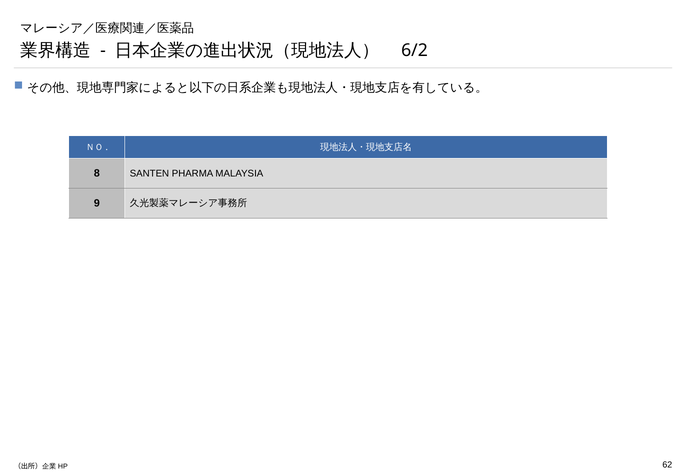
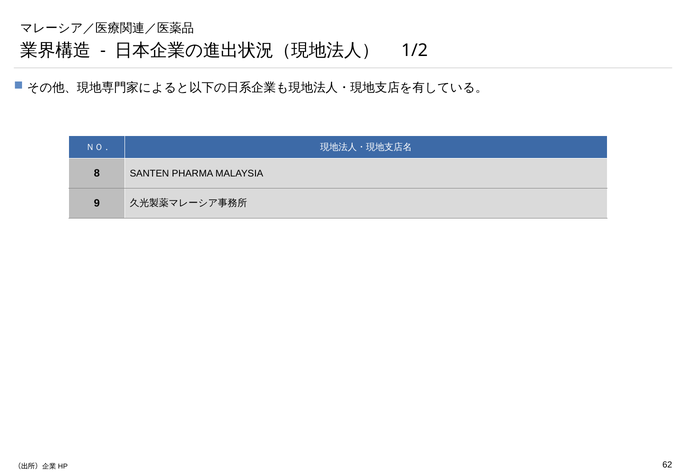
6/2: 6/2 -> 1/2
